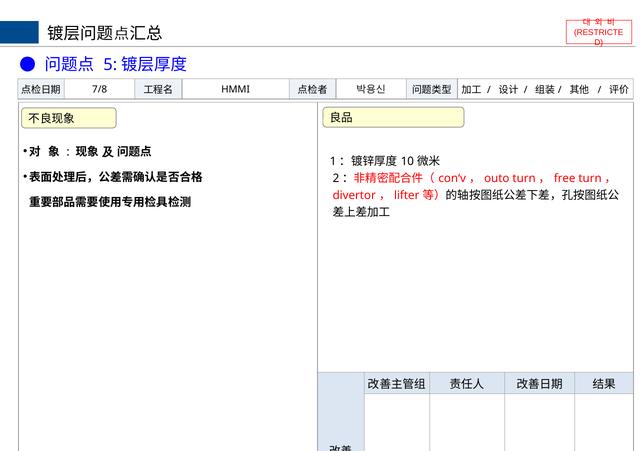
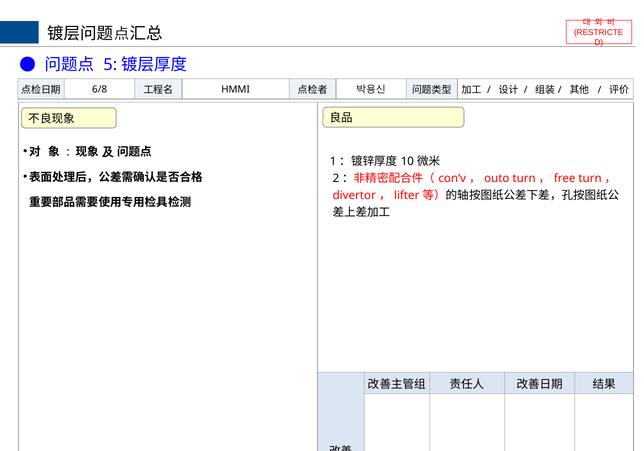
7/8: 7/8 -> 6/8
